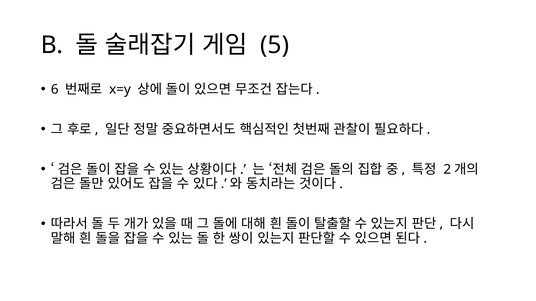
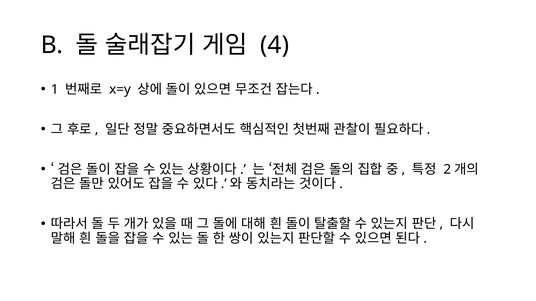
5: 5 -> 4
6: 6 -> 1
